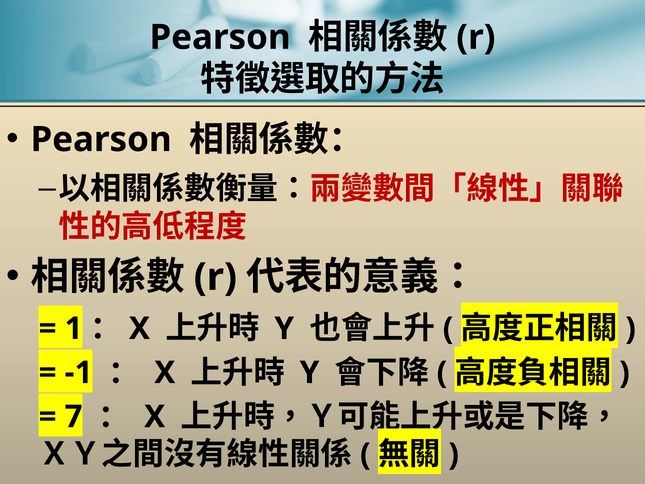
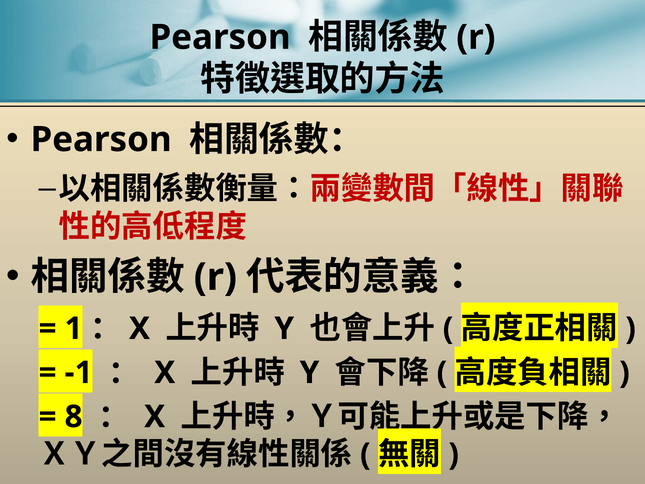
7: 7 -> 8
